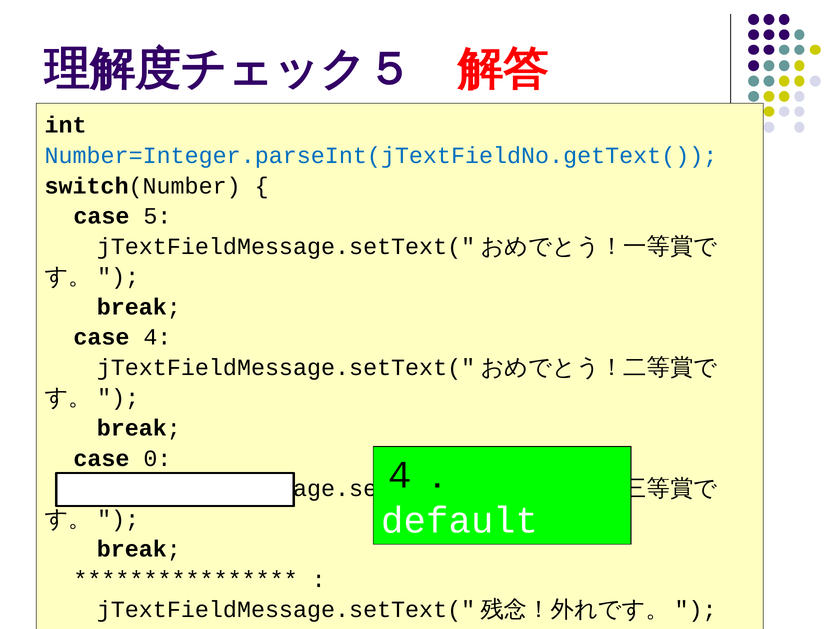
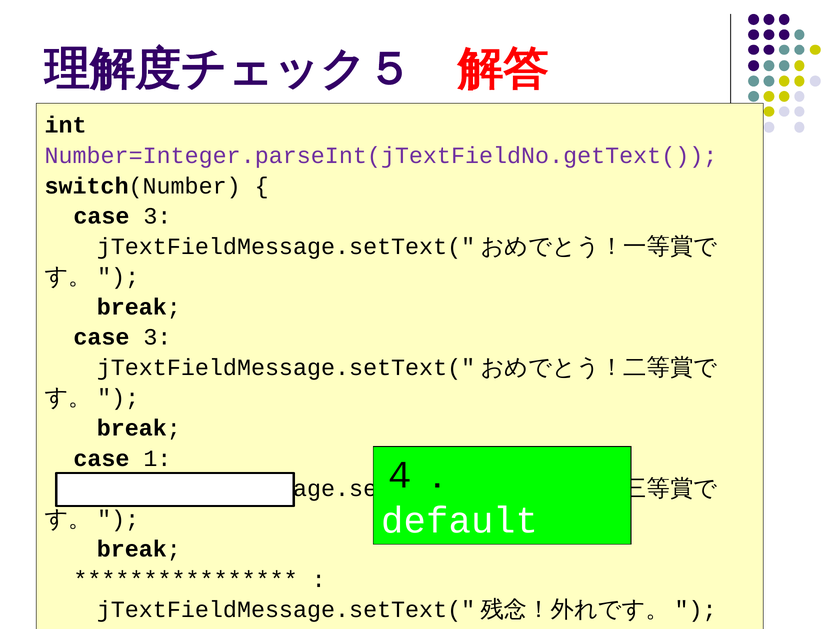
Number=Integer.parseInt(jTextFieldNo.getText( colour: blue -> purple
5 at (157, 216): 5 -> 3
4 at (157, 337): 4 -> 3
0: 0 -> 1
